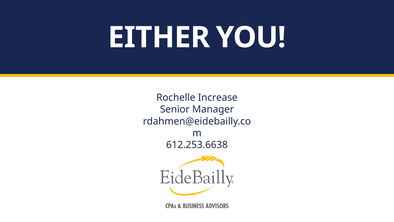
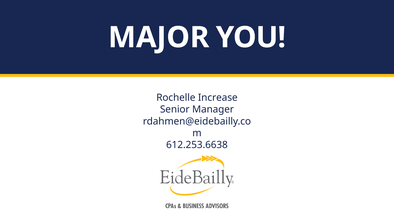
EITHER: EITHER -> MAJOR
